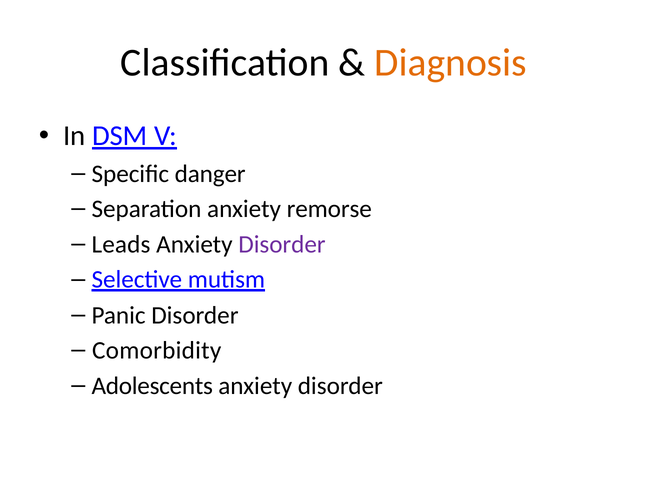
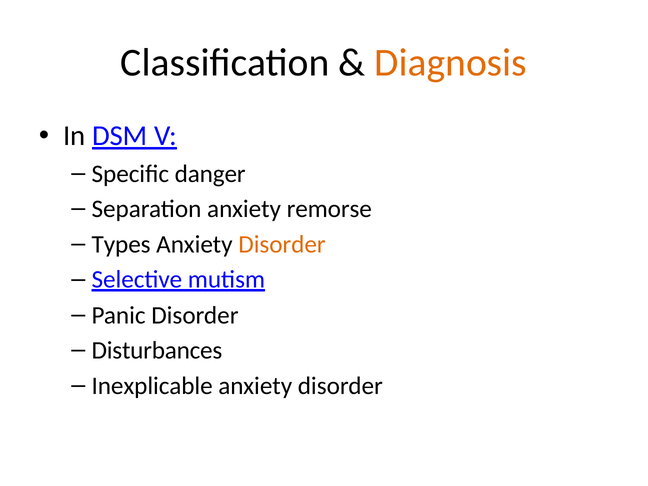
Leads: Leads -> Types
Disorder at (282, 244) colour: purple -> orange
Comorbidity: Comorbidity -> Disturbances
Adolescents: Adolescents -> Inexplicable
